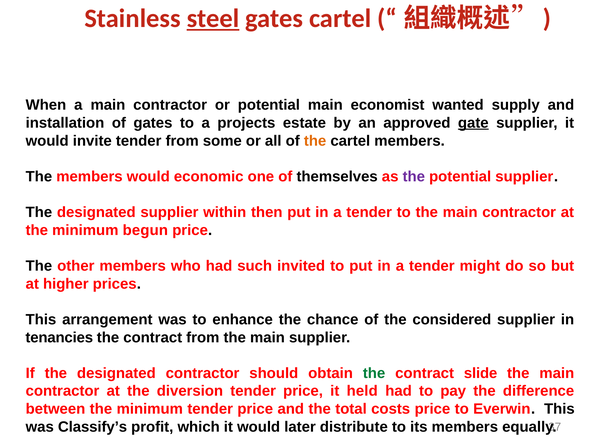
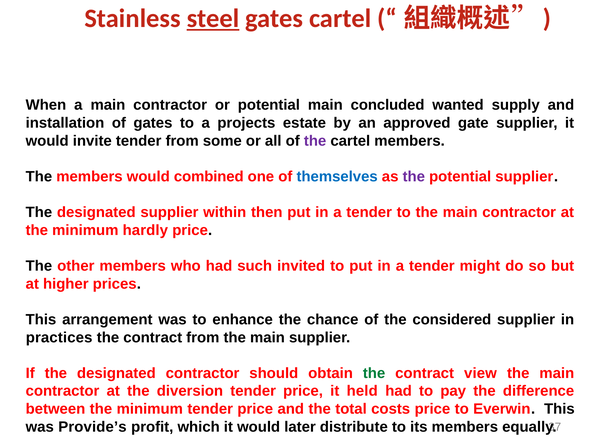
economist: economist -> concluded
gate underline: present -> none
the at (315, 141) colour: orange -> purple
economic: economic -> combined
themselves colour: black -> blue
begun: begun -> hardly
tenancies: tenancies -> practices
slide: slide -> view
Classify’s: Classify’s -> Provide’s
